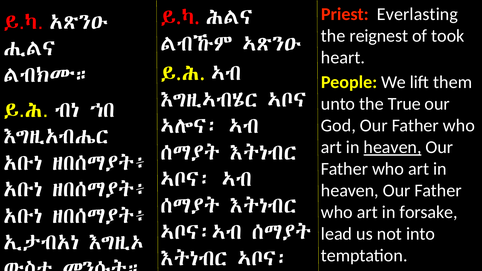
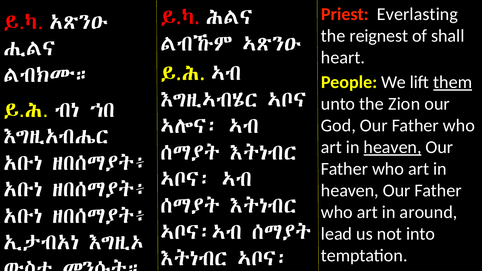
took: took -> shall
them underline: none -> present
True: True -> Zion
forsake: forsake -> around
